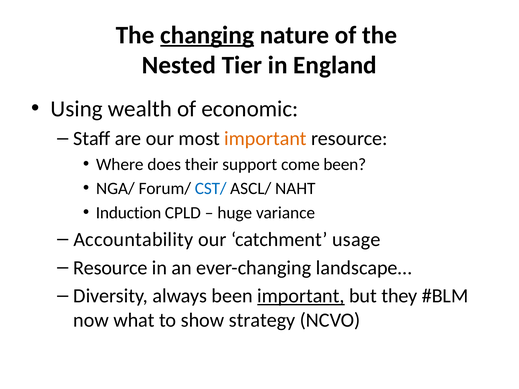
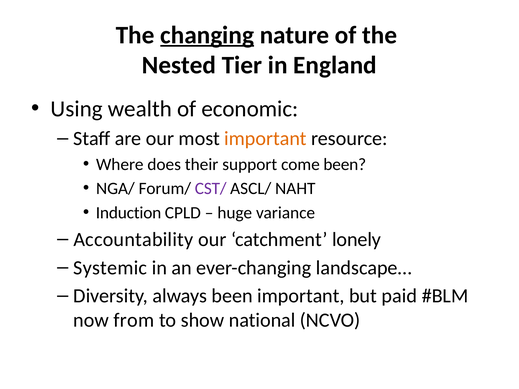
CST/ colour: blue -> purple
usage: usage -> lonely
Resource at (110, 268): Resource -> Systemic
important at (301, 296) underline: present -> none
they: they -> paid
what: what -> from
strategy: strategy -> national
